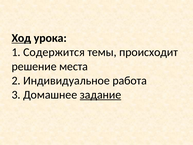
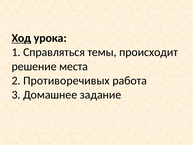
Содержится: Содержится -> Справляться
Индивидуальное: Индивидуальное -> Противоречивых
задание underline: present -> none
